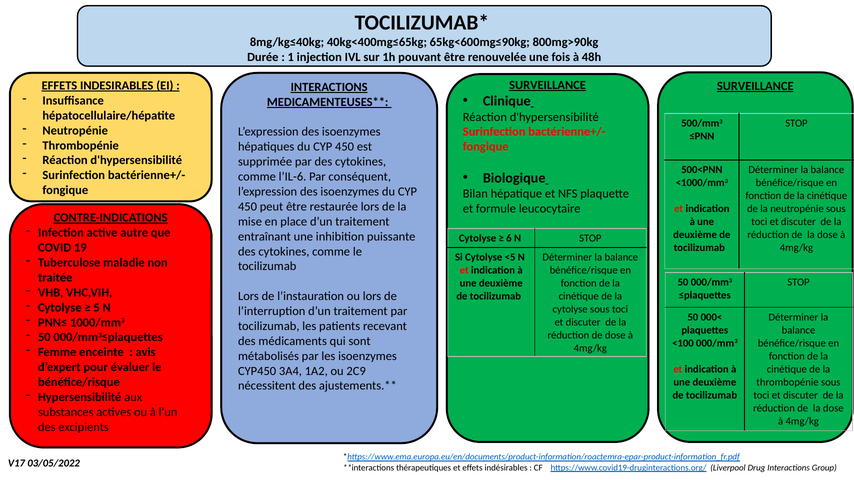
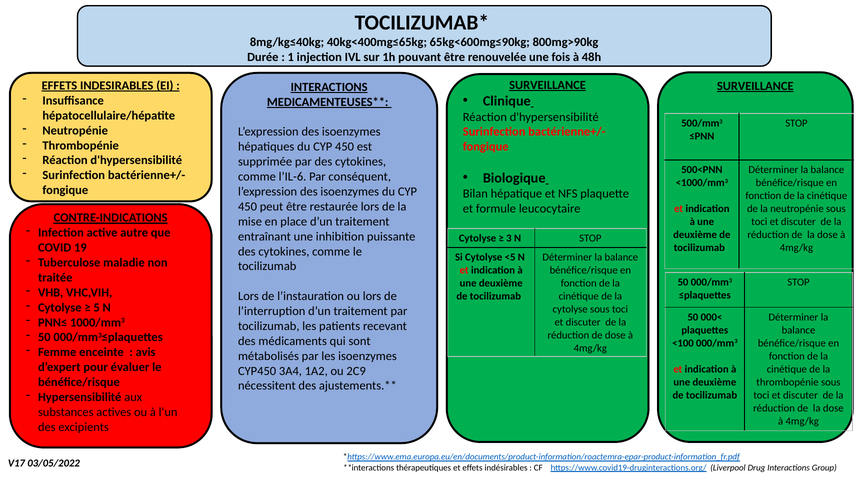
6: 6 -> 3
